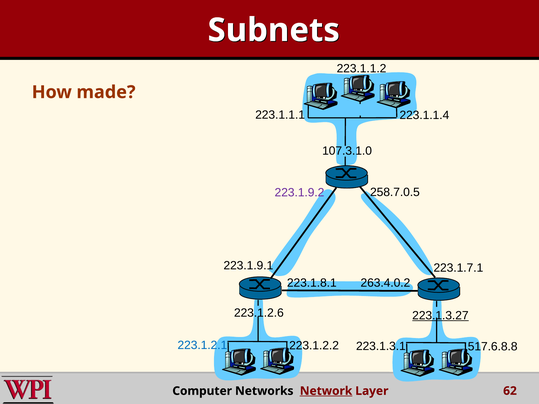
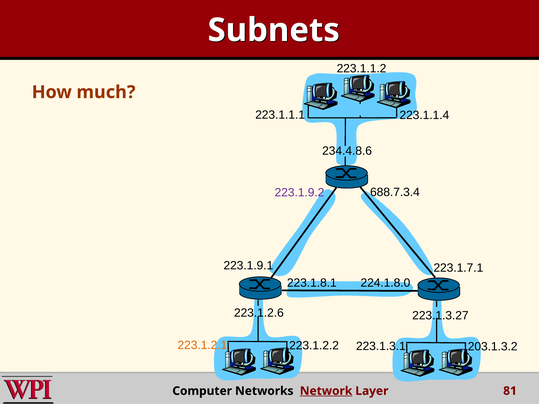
made: made -> much
107.3.1.0: 107.3.1.0 -> 234.4.8.6
258.7.0.5: 258.7.0.5 -> 688.7.3.4
263.4.0.2: 263.4.0.2 -> 224.1.8.0
223.1.3.27 underline: present -> none
223.1.2.1 colour: blue -> orange
517.6.8.8: 517.6.8.8 -> 203.1.3.2
62: 62 -> 81
